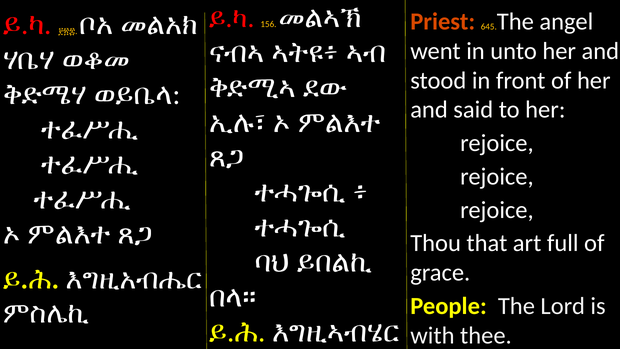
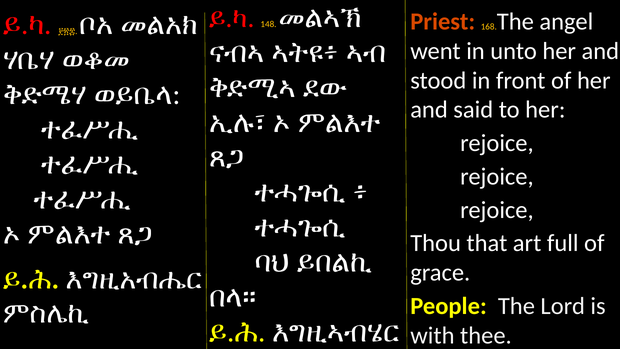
156: 156 -> 148
645: 645 -> 168
